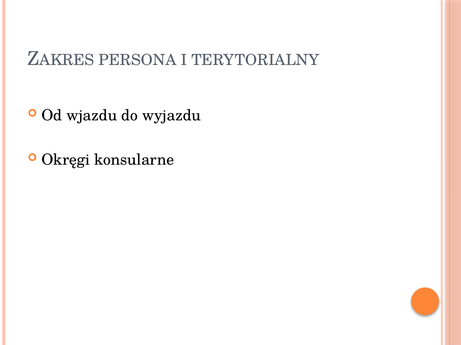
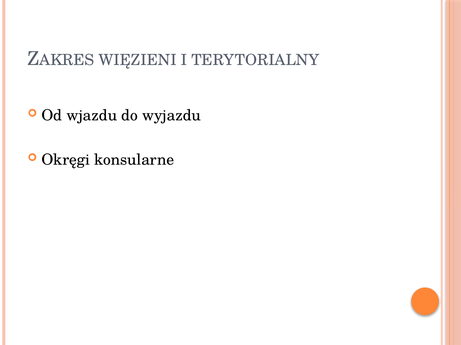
PERSONA: PERSONA -> WIĘZIENI
